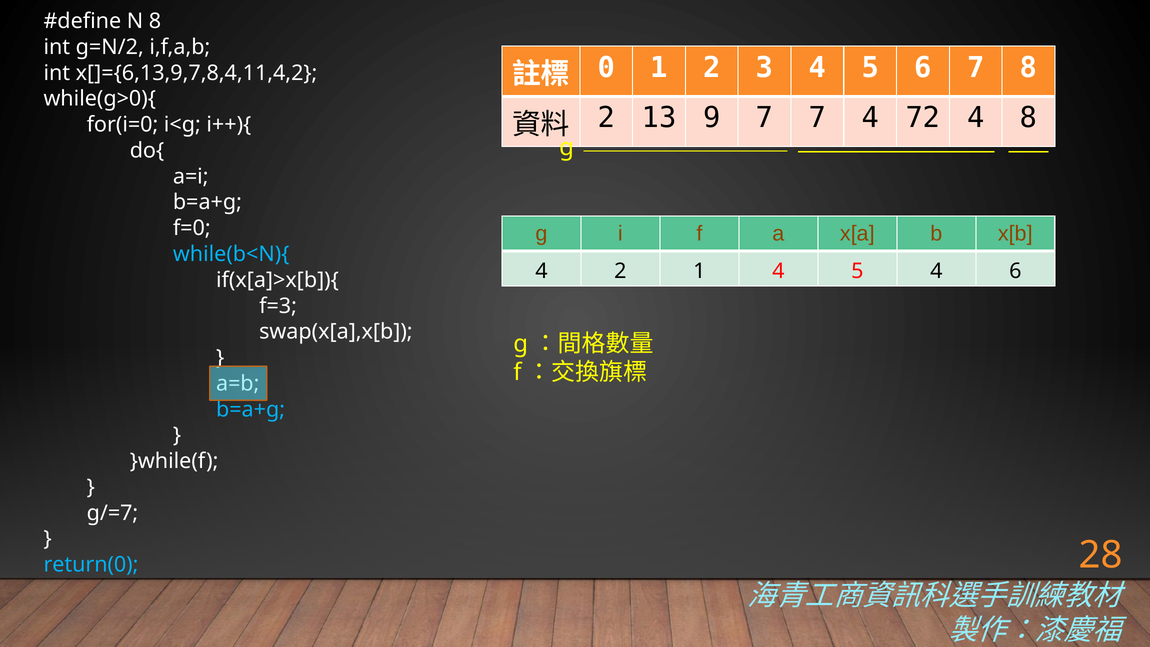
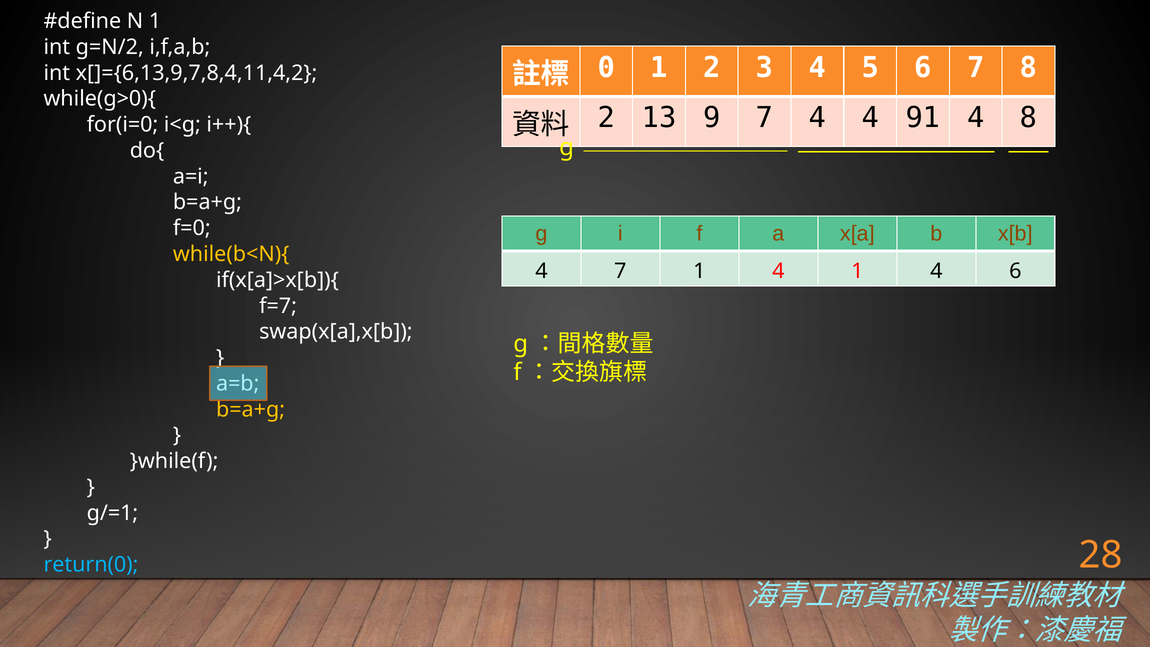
N 8: 8 -> 1
7 7: 7 -> 4
72: 72 -> 91
while(b<N){ colour: light blue -> yellow
4 2: 2 -> 7
1 4 5: 5 -> 1
f=3: f=3 -> f=7
b=a+g at (251, 409) colour: light blue -> yellow
g/=7: g/=7 -> g/=1
